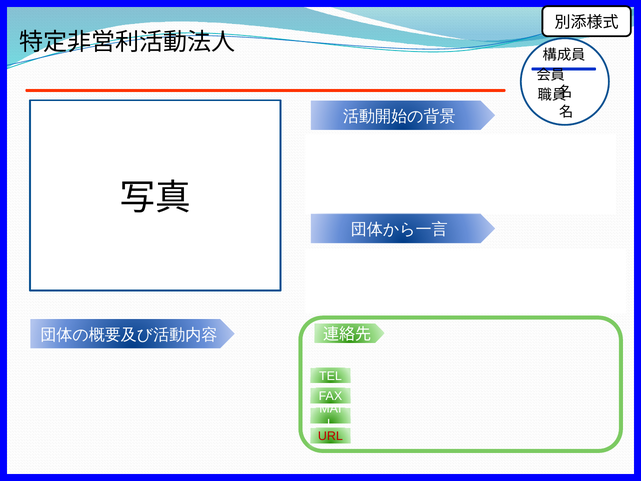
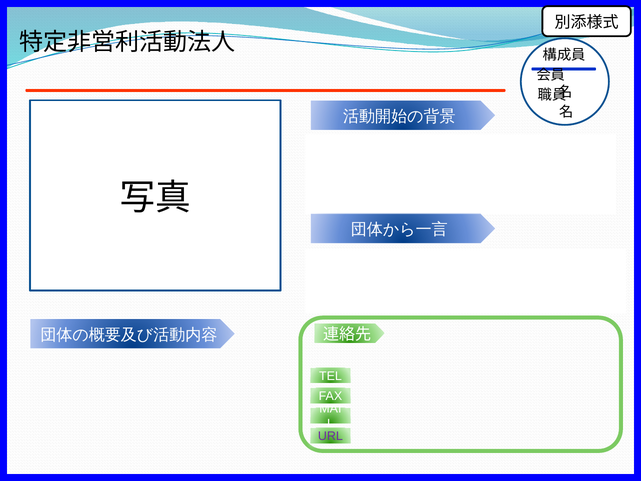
URL colour: red -> purple
